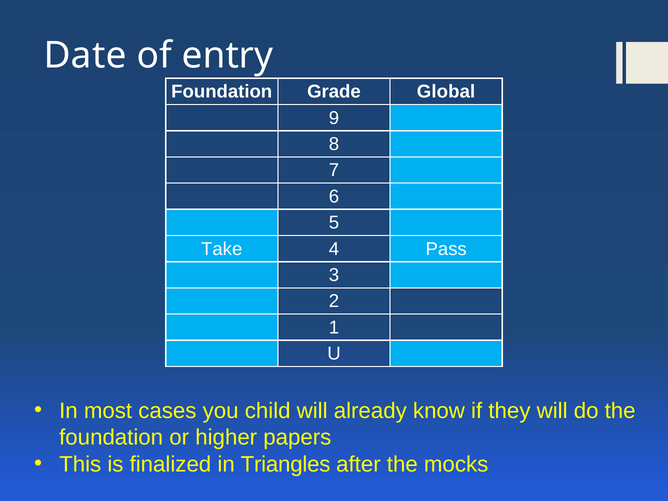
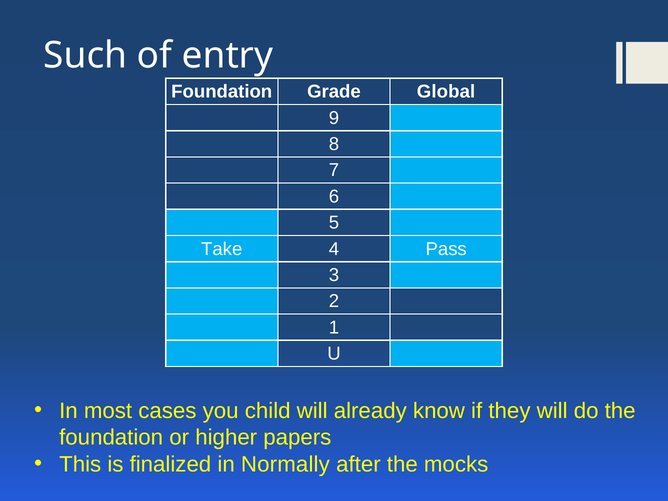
Date: Date -> Such
Triangles: Triangles -> Normally
